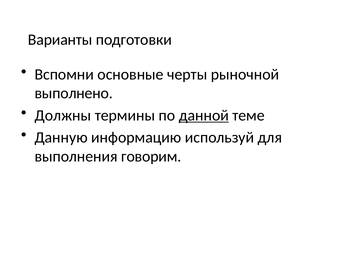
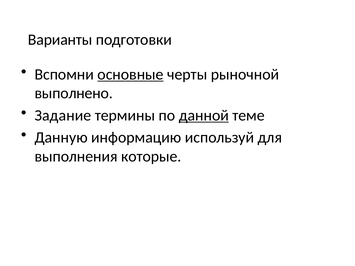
основные underline: none -> present
Должны: Должны -> Задание
говорим: говорим -> которые
